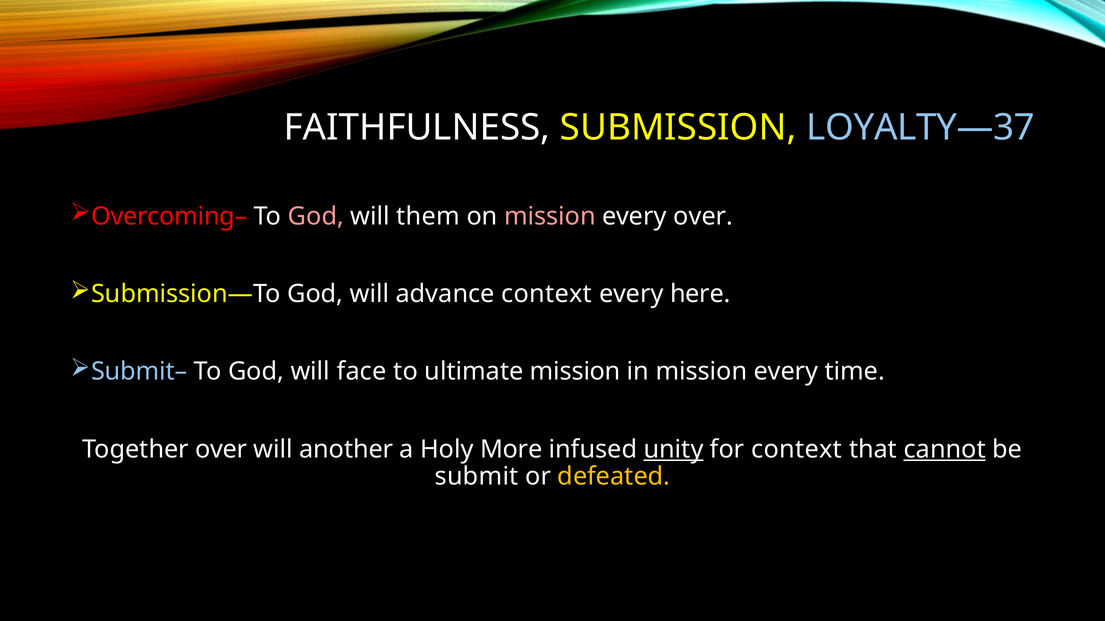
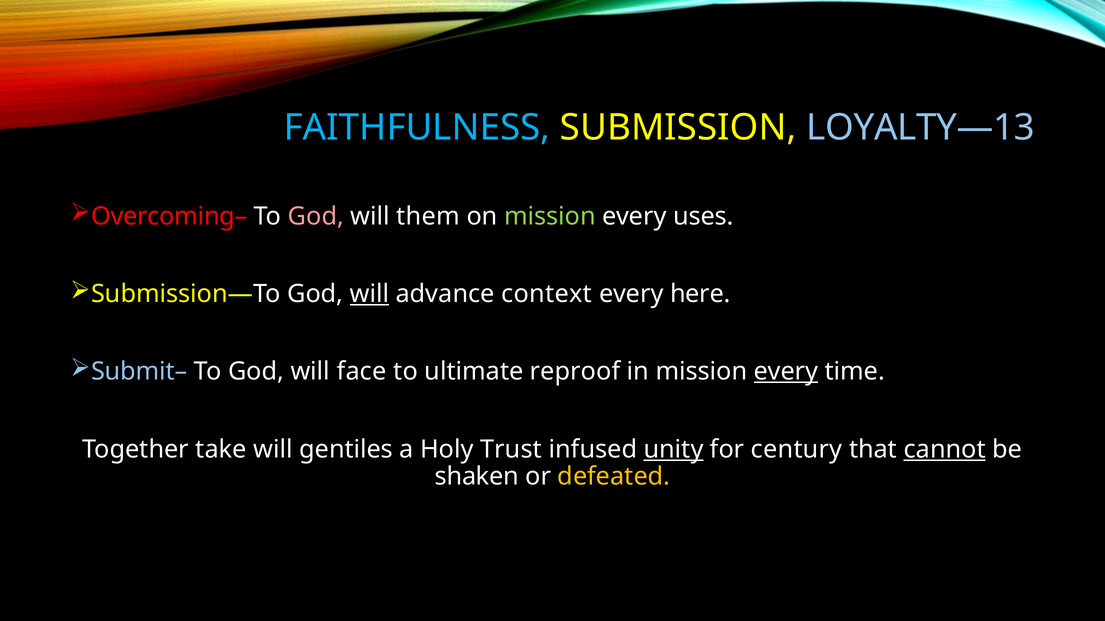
FAITHFULNESS colour: white -> light blue
LOYALTY—37: LOYALTY—37 -> LOYALTY—13
mission at (550, 217) colour: pink -> light green
every over: over -> uses
will at (370, 294) underline: none -> present
ultimate mission: mission -> reproof
every at (786, 372) underline: none -> present
Together over: over -> take
another: another -> gentiles
More: More -> Trust
for context: context -> century
submit: submit -> shaken
